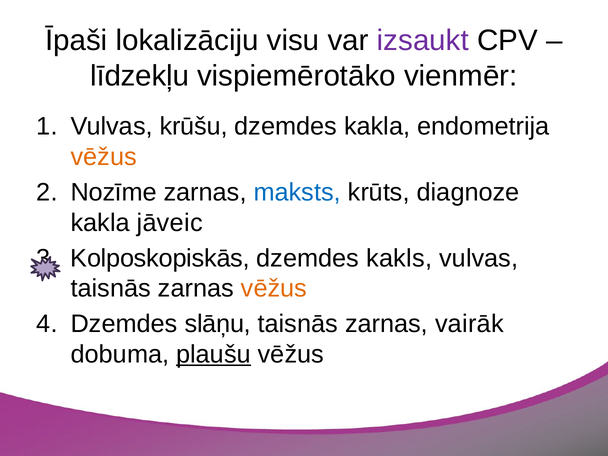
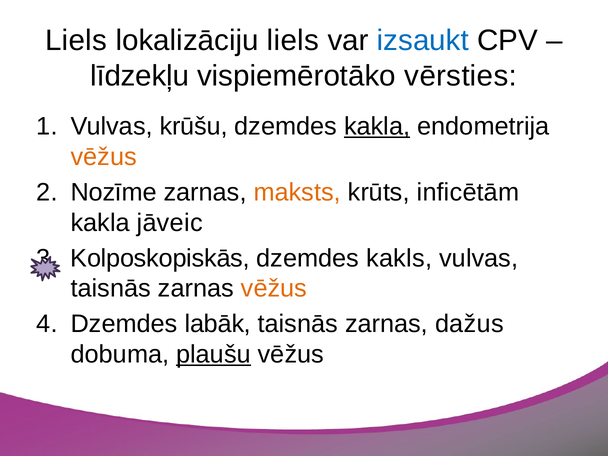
Īpaši at (76, 41): Īpaši -> Liels
lokalizāciju visu: visu -> liels
izsaukt colour: purple -> blue
vienmēr: vienmēr -> vērsties
kakla at (377, 126) underline: none -> present
maksts colour: blue -> orange
diagnoze: diagnoze -> inficētām
slāņu: slāņu -> labāk
vairāk: vairāk -> dažus
